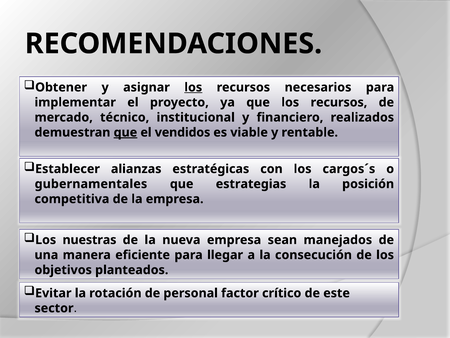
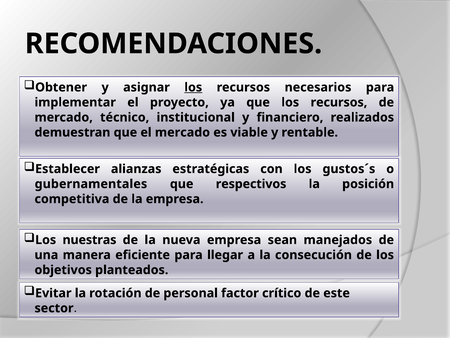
que at (125, 132) underline: present -> none
el vendidos: vendidos -> mercado
cargos´s: cargos´s -> gustos´s
estrategias: estrategias -> respectivos
